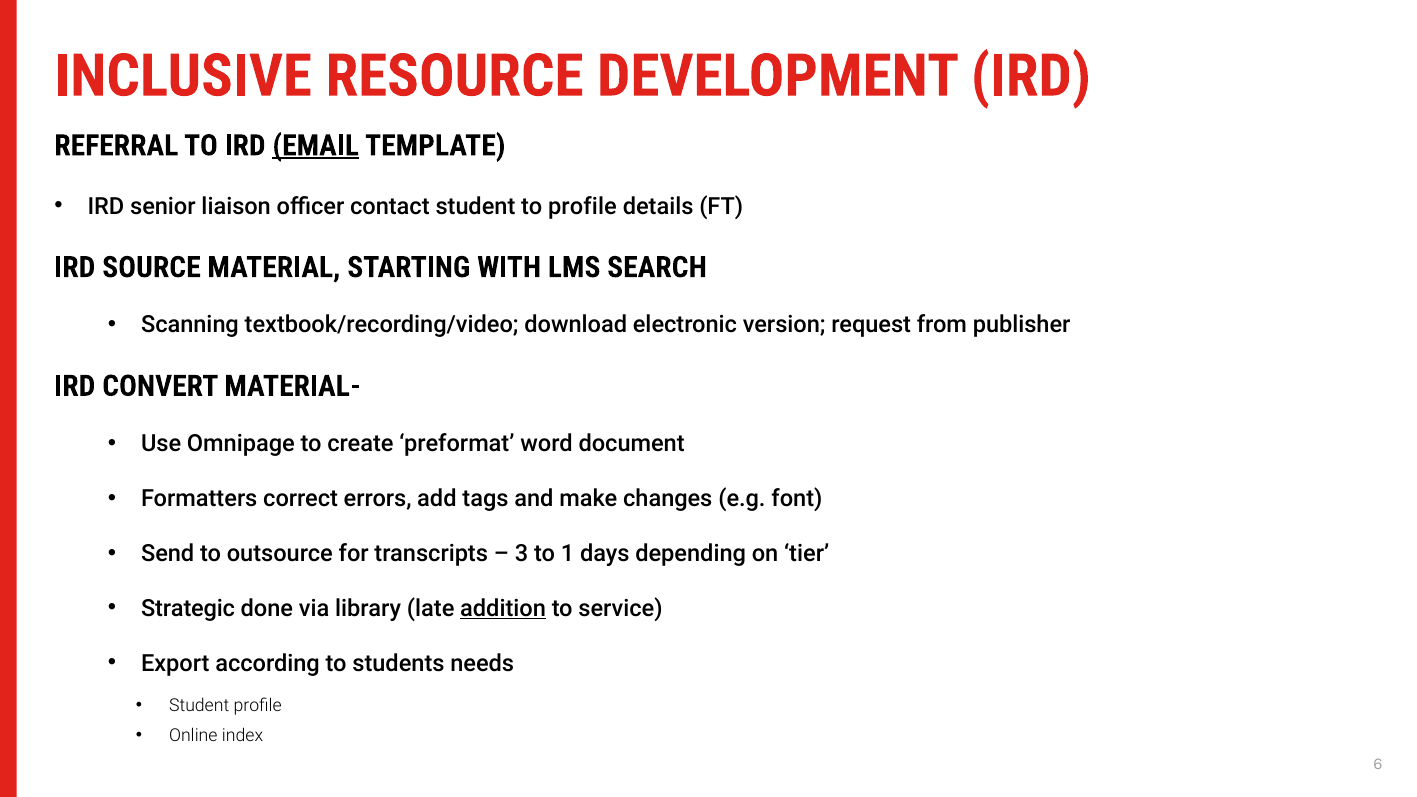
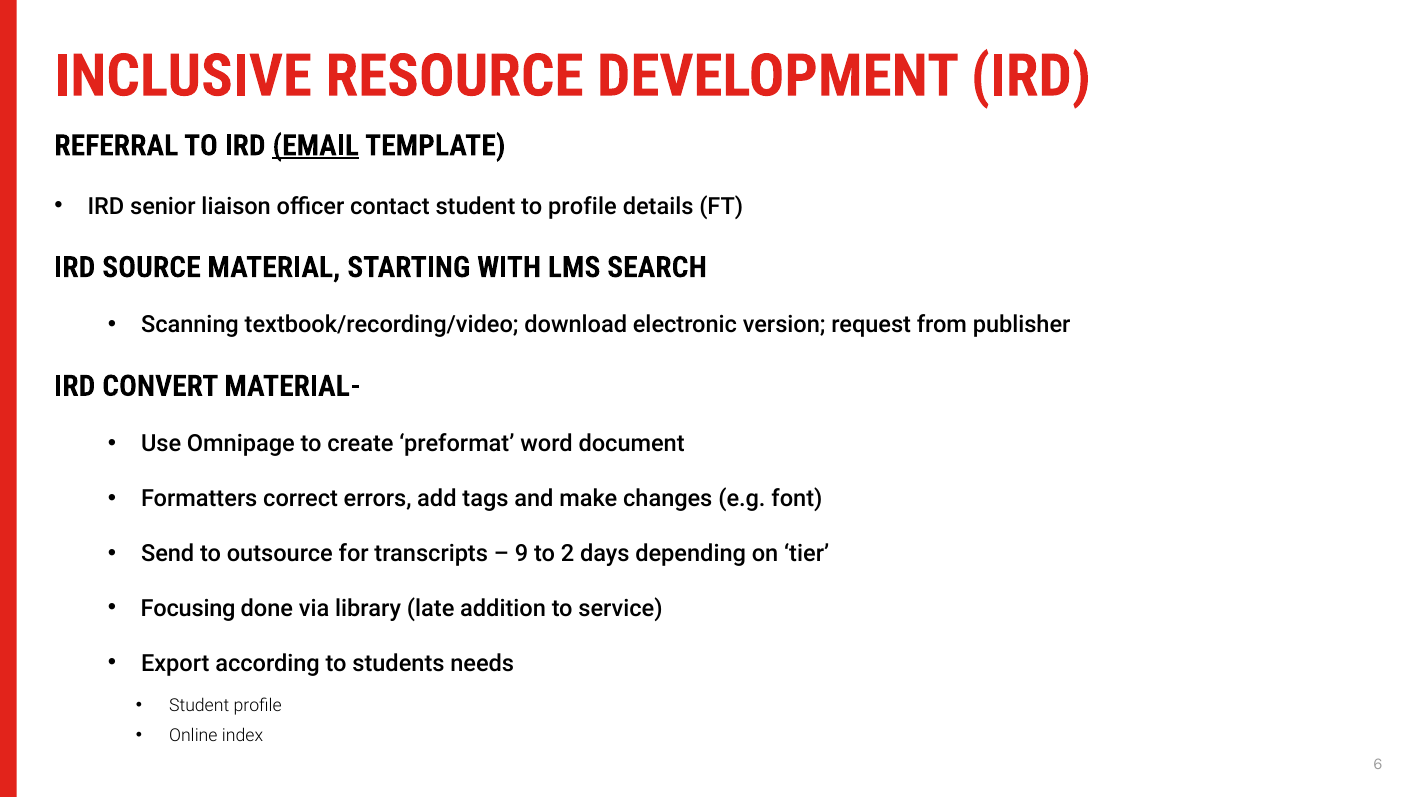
3: 3 -> 9
1: 1 -> 2
Strategic: Strategic -> Focusing
addition underline: present -> none
